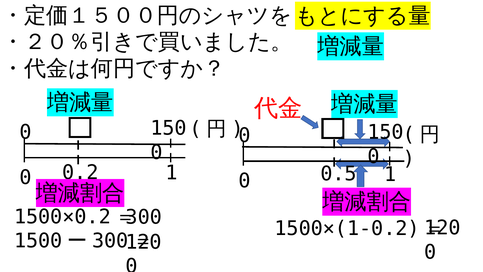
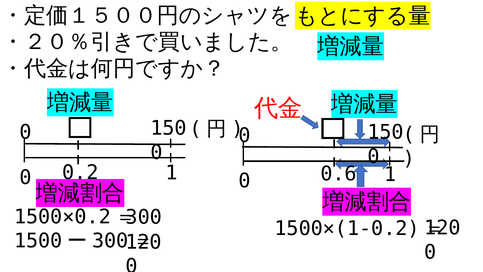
0.5: 0.5 -> 0.6
